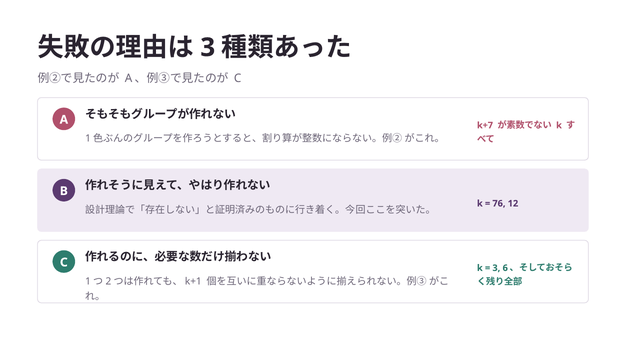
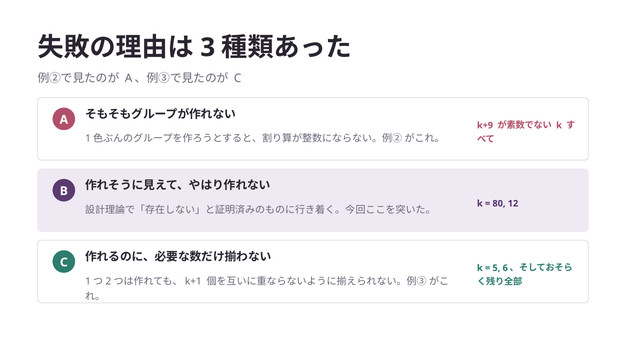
k+7: k+7 -> k+9
76: 76 -> 80
3 at (496, 268): 3 -> 5
